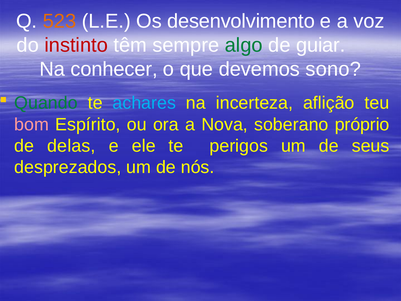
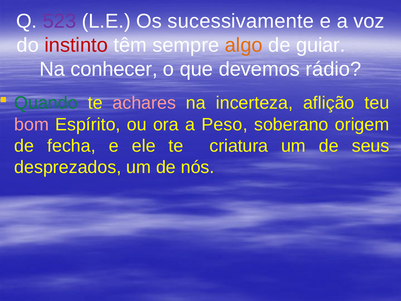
523 colour: orange -> purple
desenvolvimento: desenvolvimento -> sucessivamente
algo colour: green -> orange
sono: sono -> rádio
achares colour: light blue -> pink
Nova: Nova -> Peso
próprio: próprio -> origem
delas: delas -> fecha
perigos: perigos -> criatura
